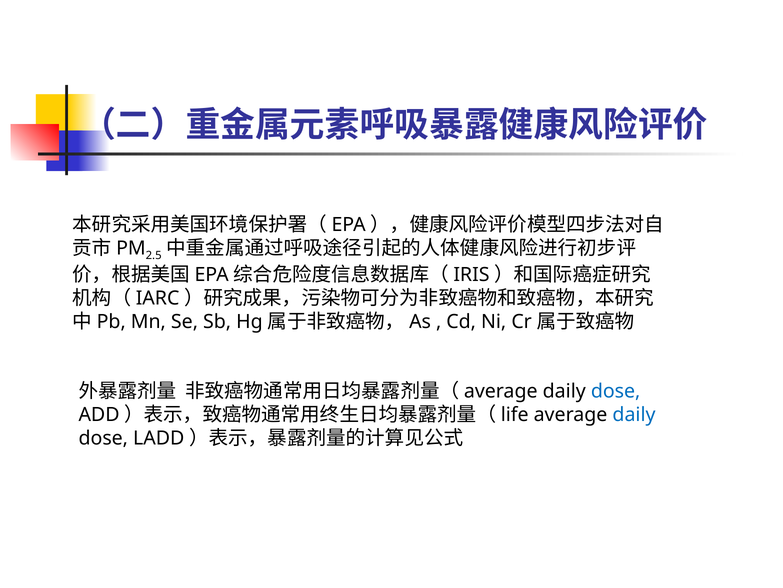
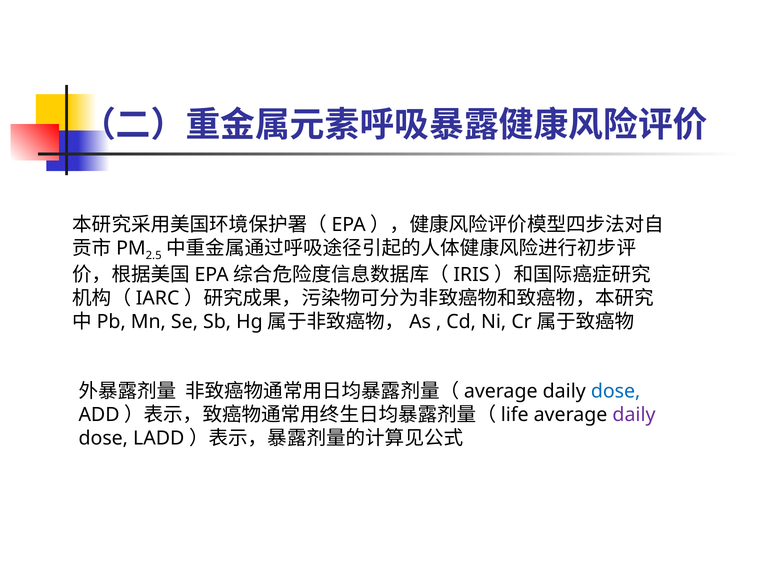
daily at (634, 414) colour: blue -> purple
